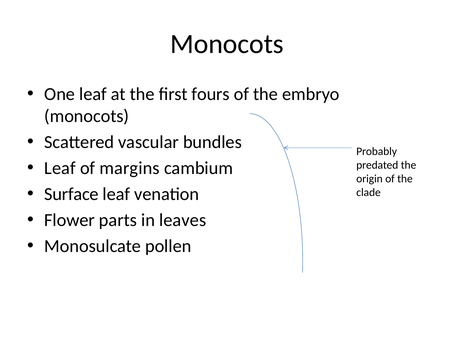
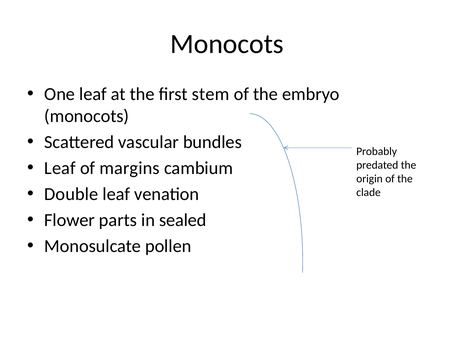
fours: fours -> stem
Surface: Surface -> Double
leaves: leaves -> sealed
